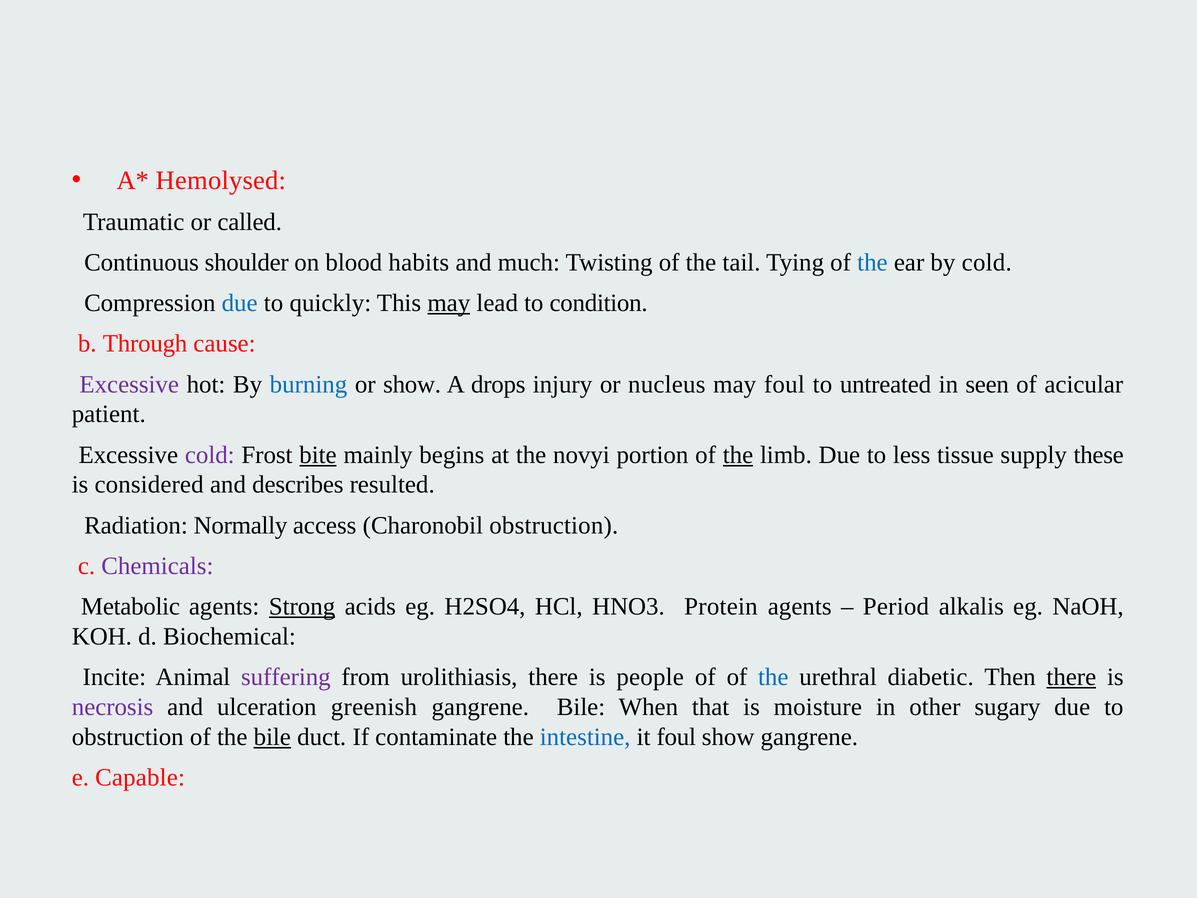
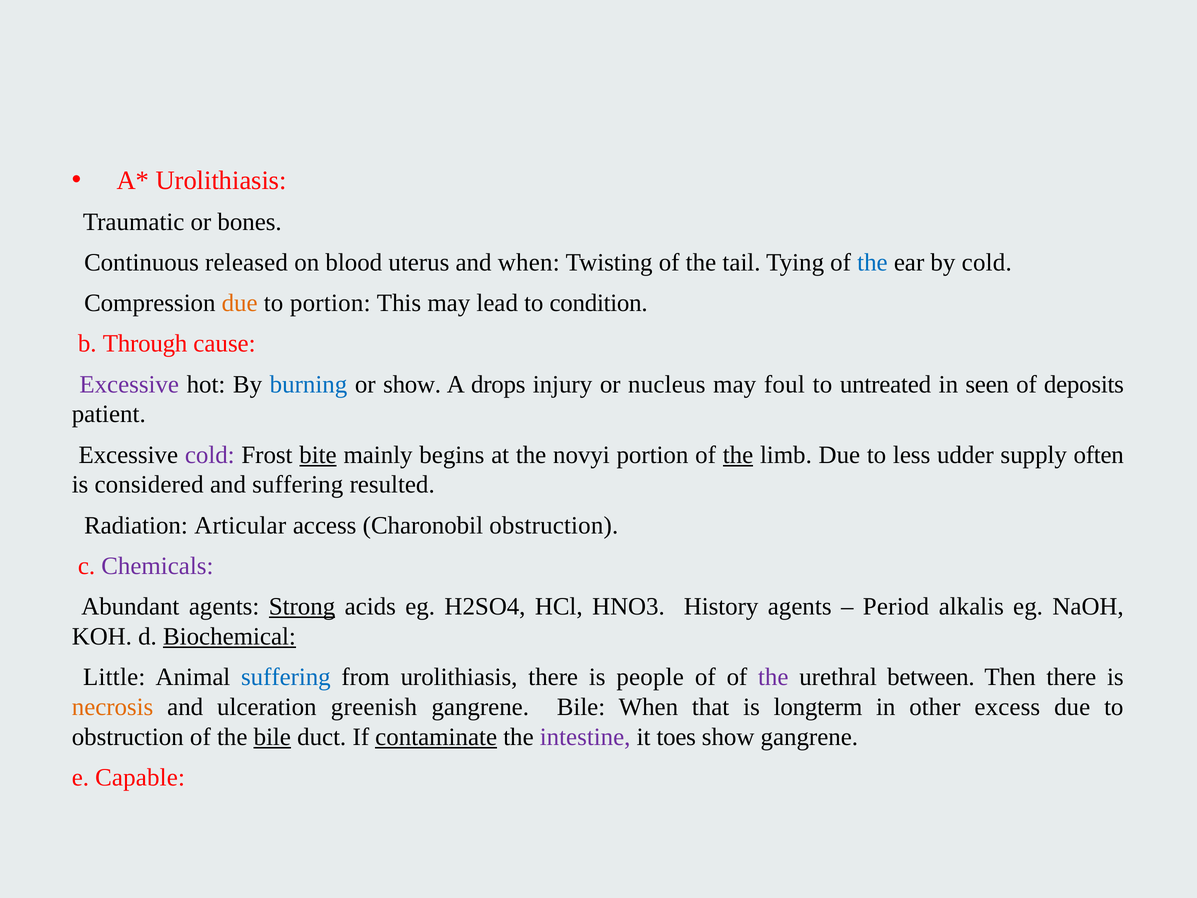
Hemolysed at (221, 180): Hemolysed -> Urolithiasis
called: called -> bones
shoulder: shoulder -> released
habits: habits -> uterus
and much: much -> when
due at (240, 303) colour: blue -> orange
to quickly: quickly -> portion
may at (449, 303) underline: present -> none
acicular: acicular -> deposits
tissue: tissue -> udder
these: these -> often
and describes: describes -> suffering
Normally: Normally -> Articular
Metabolic: Metabolic -> Abundant
Protein: Protein -> History
Biochemical underline: none -> present
Incite: Incite -> Little
suffering at (286, 677) colour: purple -> blue
the at (773, 677) colour: blue -> purple
diabetic: diabetic -> between
there at (1071, 677) underline: present -> none
necrosis colour: purple -> orange
moisture: moisture -> longterm
sugary: sugary -> excess
contaminate underline: none -> present
intestine colour: blue -> purple
it foul: foul -> toes
